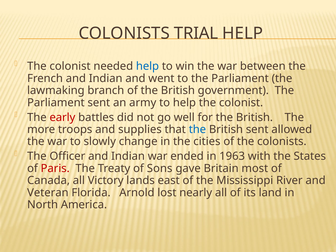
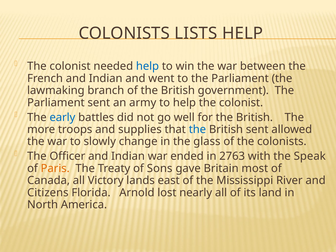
TRIAL: TRIAL -> LISTS
early colour: red -> blue
cities: cities -> glass
1963: 1963 -> 2763
States: States -> Speak
Paris colour: red -> orange
Veteran: Veteran -> Citizens
